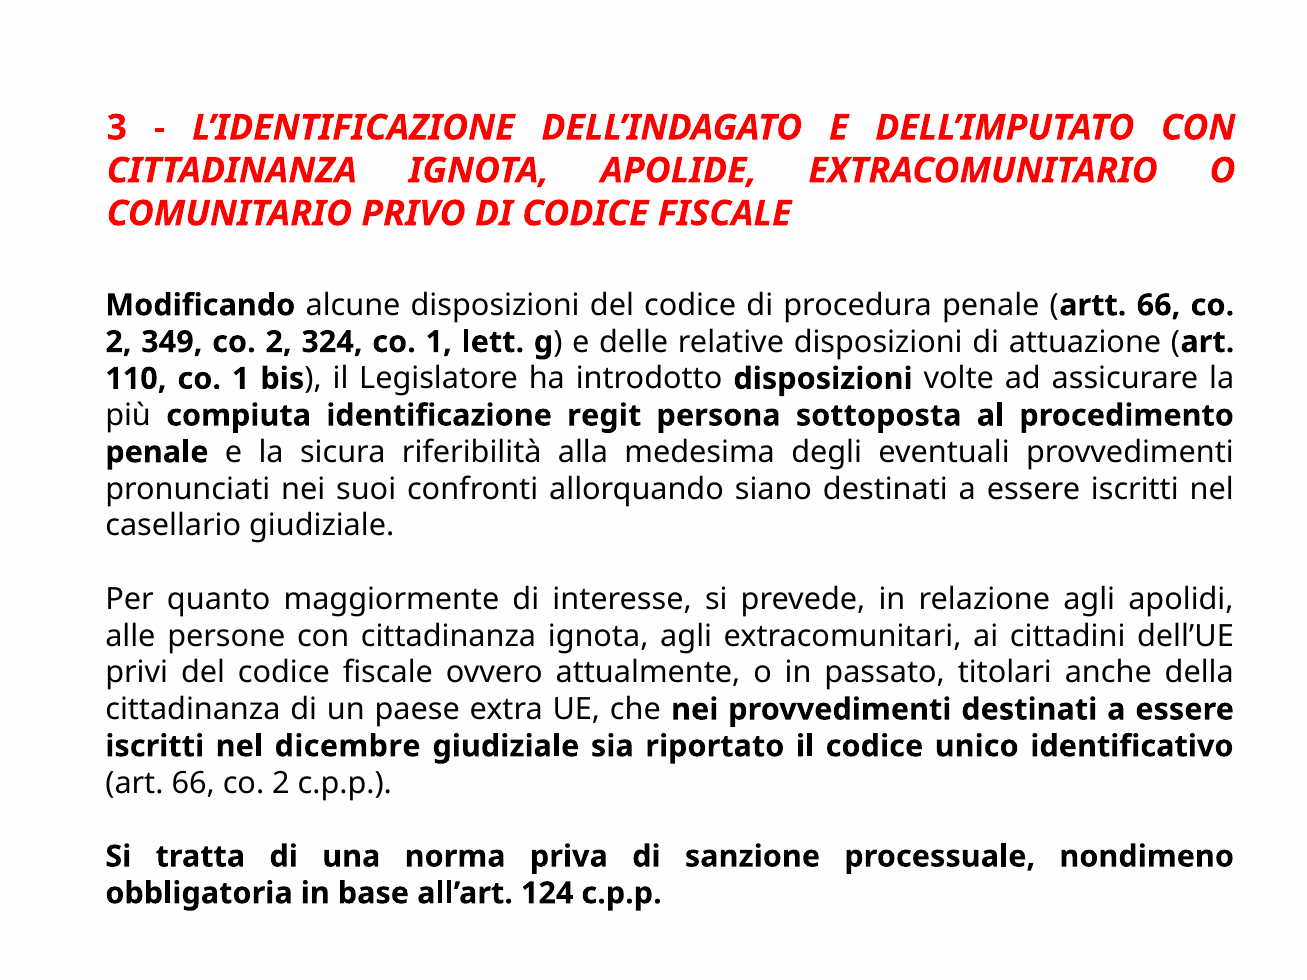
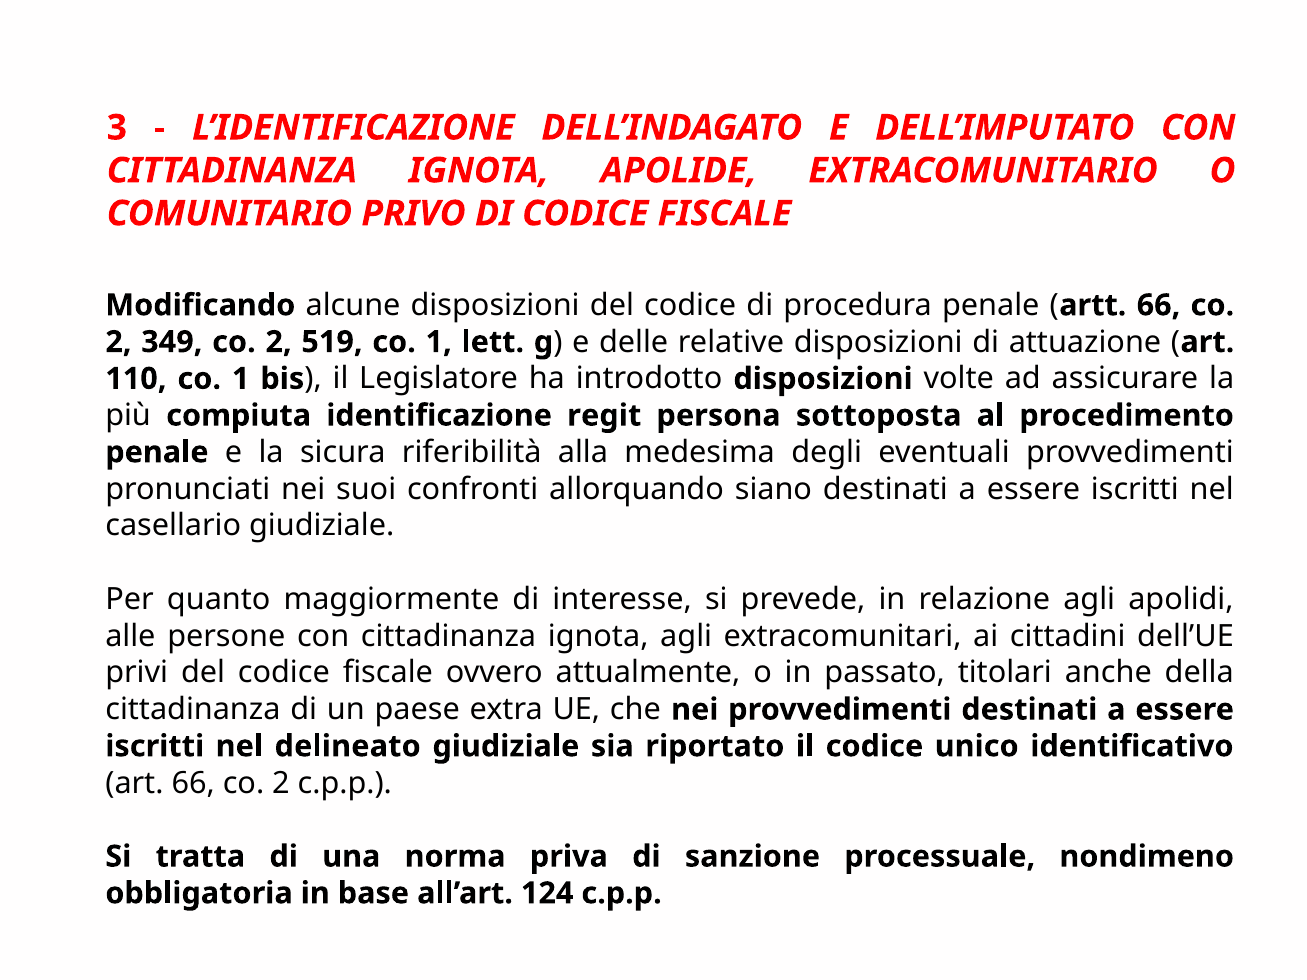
324: 324 -> 519
dicembre: dicembre -> delineato
